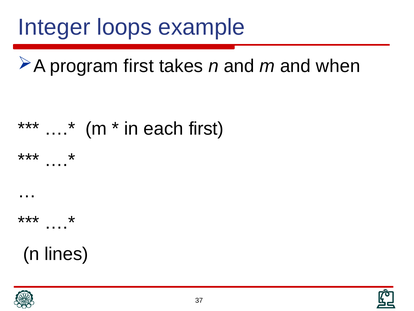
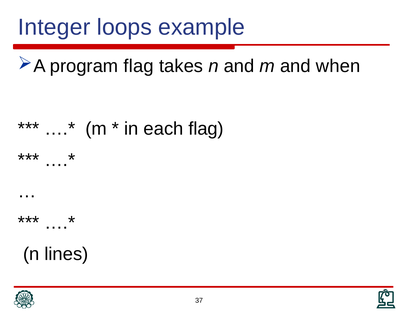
program first: first -> flag
each first: first -> flag
